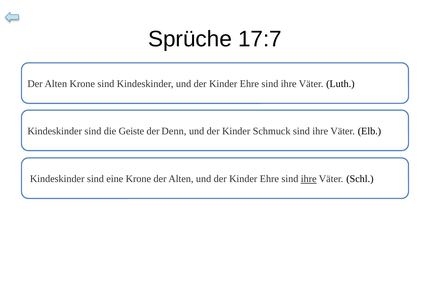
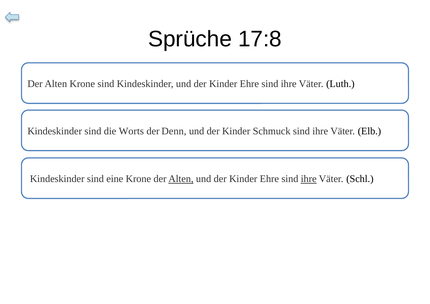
17:7: 17:7 -> 17:8
Geiste: Geiste -> Worts
Alten at (181, 179) underline: none -> present
